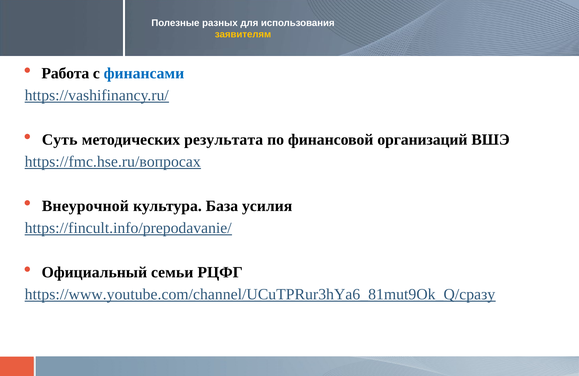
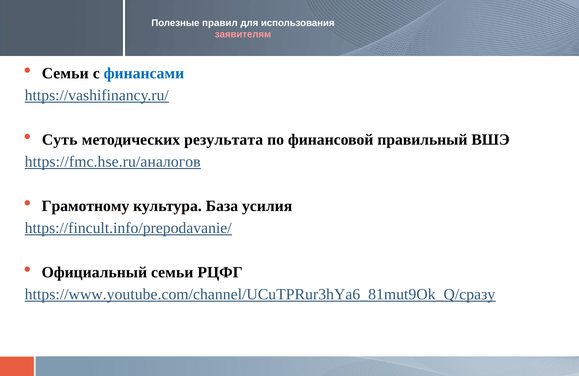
разных: разных -> правил
заявителям colour: yellow -> pink
Работа at (65, 73): Работа -> Семьи
организаций: организаций -> правильный
https://fmc.hse.ru/вопросах: https://fmc.hse.ru/вопросах -> https://fmc.hse.ru/аналогов
Внеурочной: Внеурочной -> Грамотному
